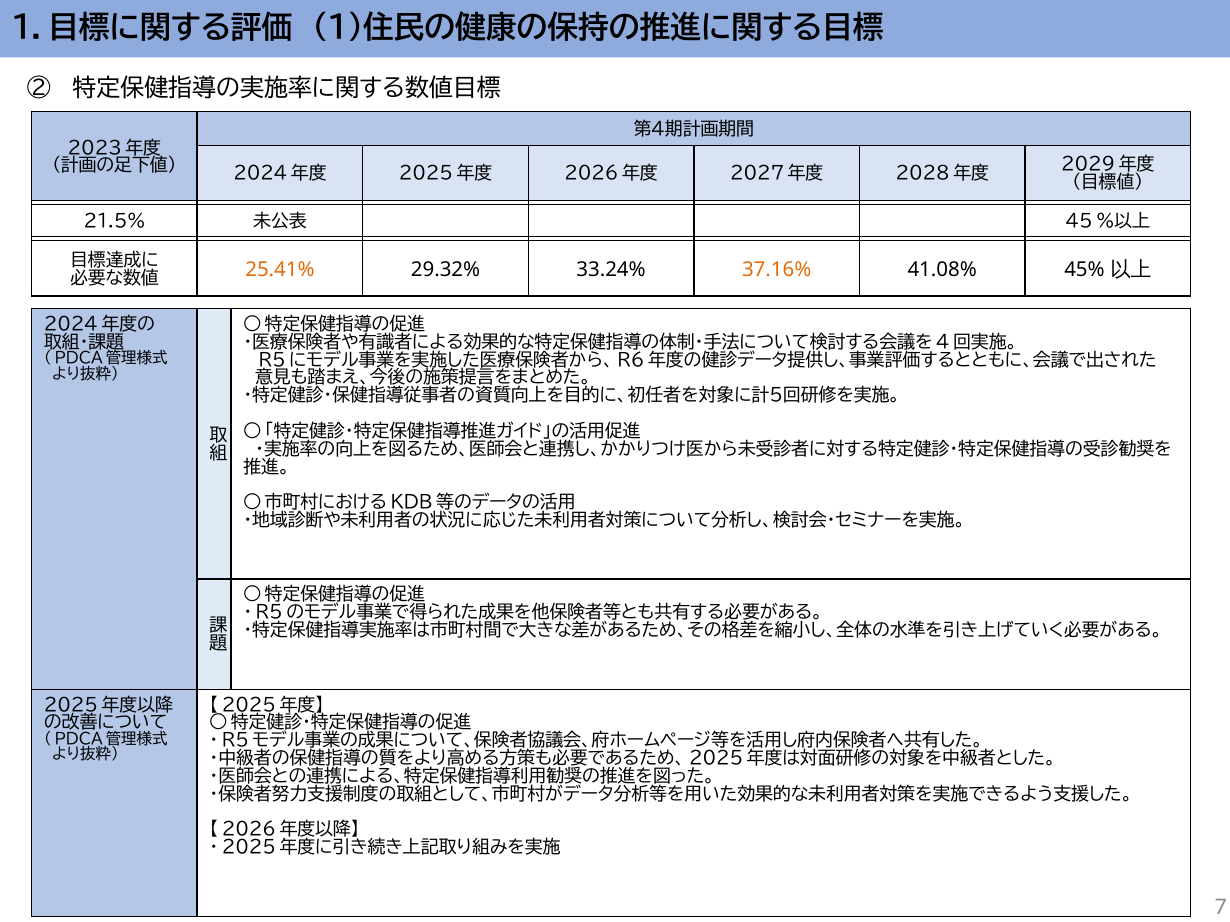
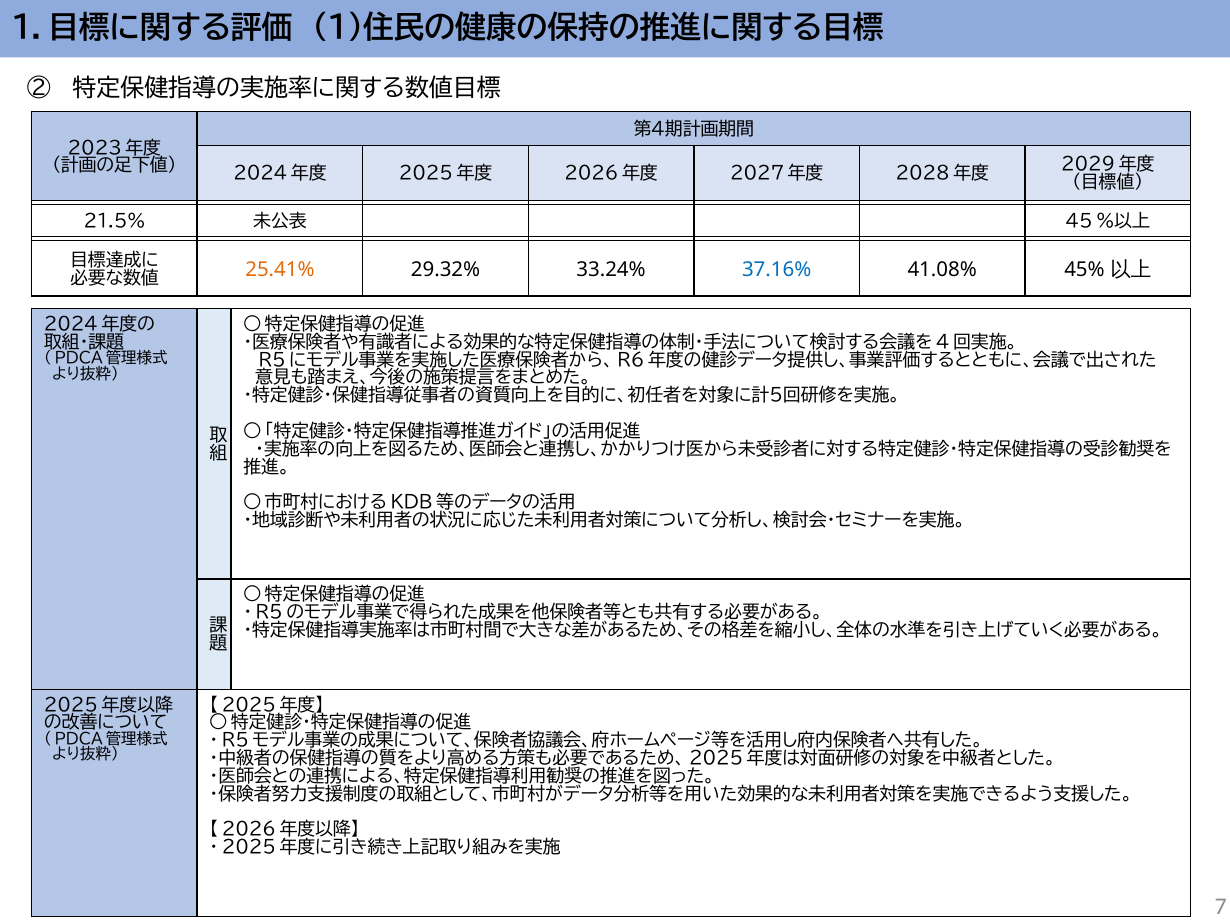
37.16% colour: orange -> blue
